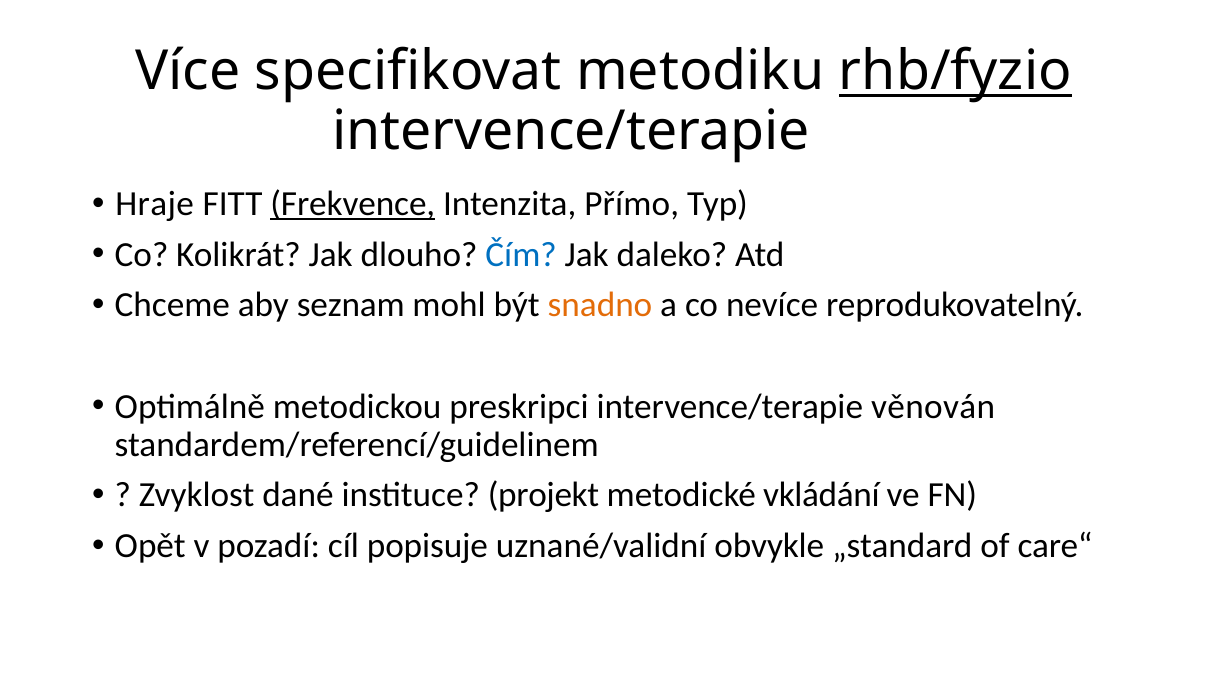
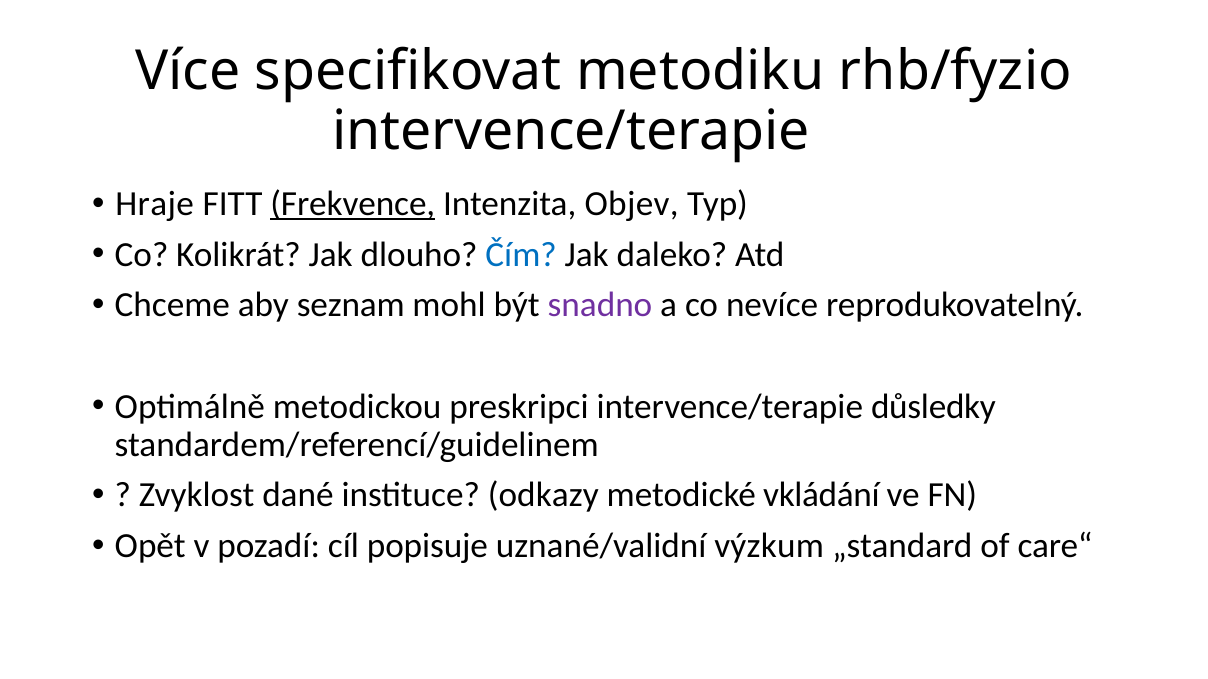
rhb/fyzio underline: present -> none
Přímo: Přímo -> Objev
snadno colour: orange -> purple
věnován: věnován -> důsledky
projekt: projekt -> odkazy
obvykle: obvykle -> výzkum
